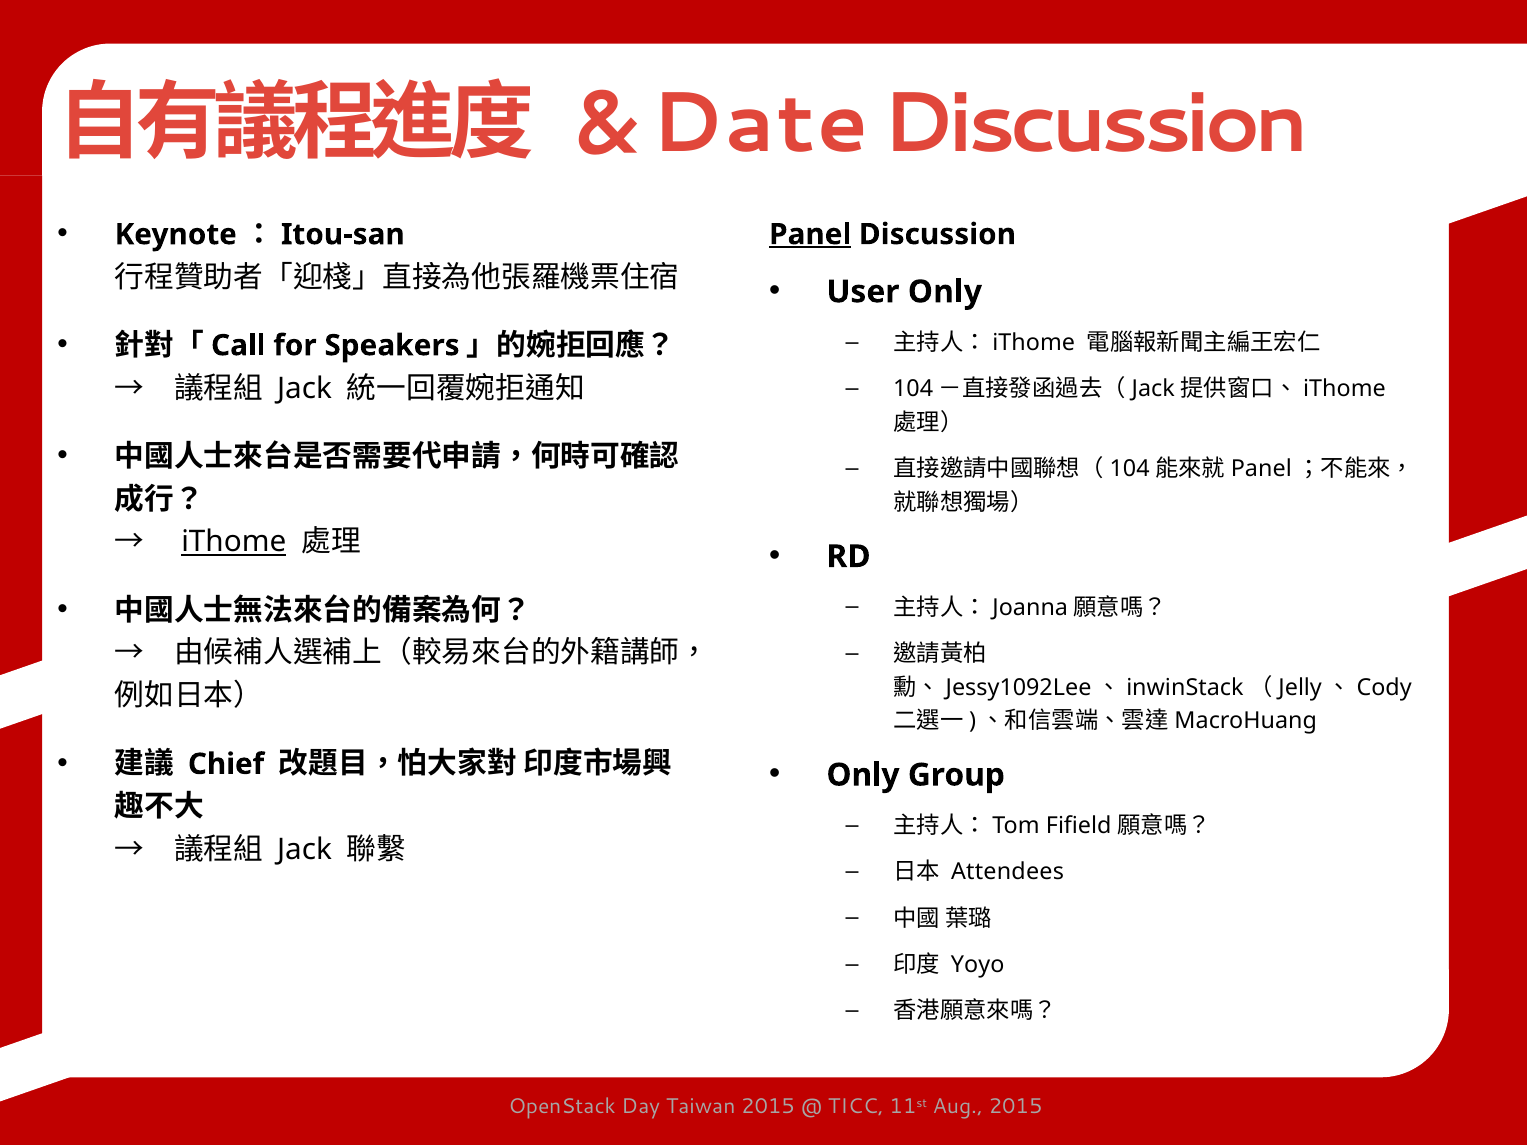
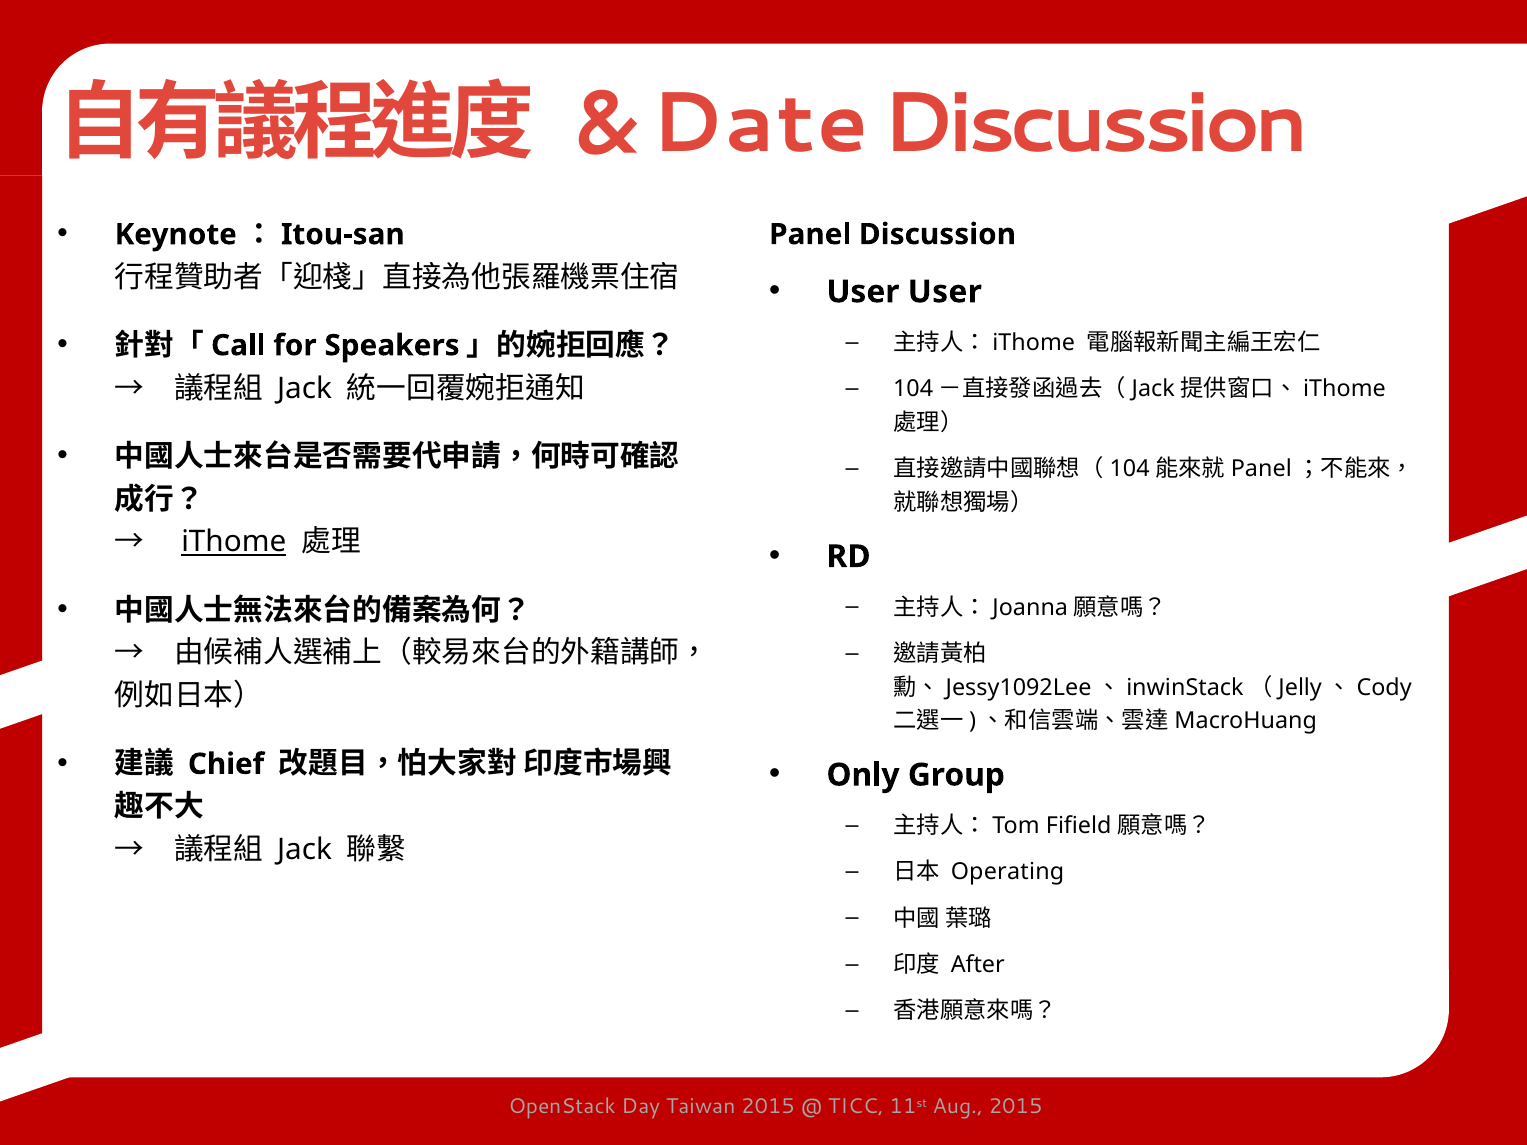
Panel underline: present -> none
User Only: Only -> User
Attendees: Attendees -> Operating
Yoyo: Yoyo -> After
